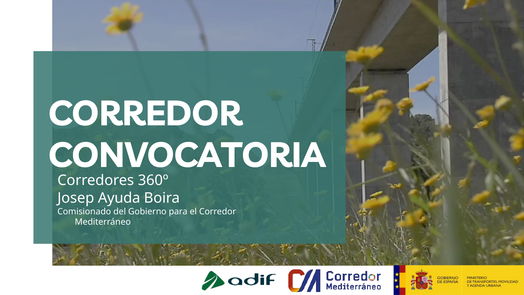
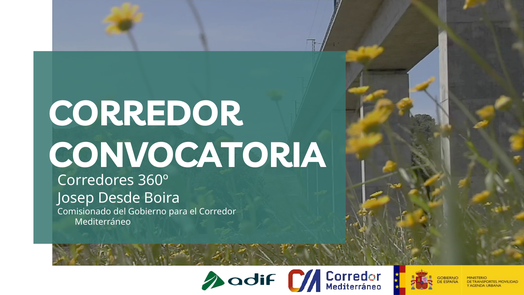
Ayuda: Ayuda -> Desde
